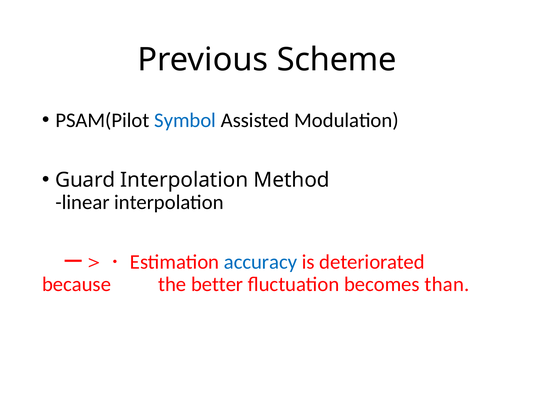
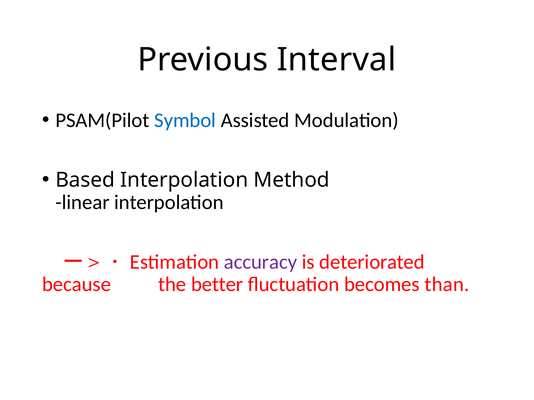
Scheme: Scheme -> Interval
Guard: Guard -> Based
accuracy colour: blue -> purple
